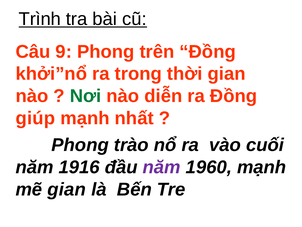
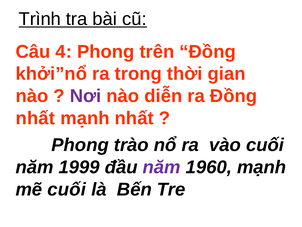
9: 9 -> 4
Nơi colour: green -> purple
giúp at (35, 118): giúp -> nhất
1916: 1916 -> 1999
mẽ gian: gian -> cuối
